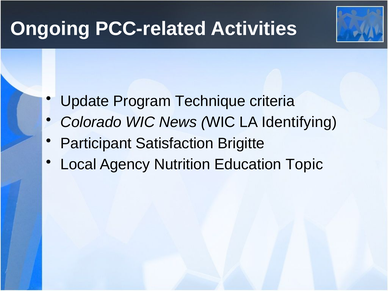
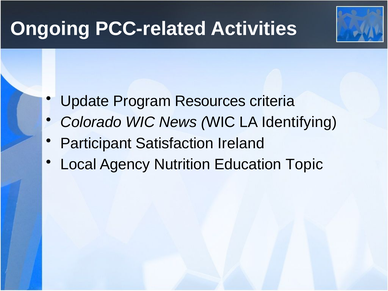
Technique: Technique -> Resources
Brigitte: Brigitte -> Ireland
